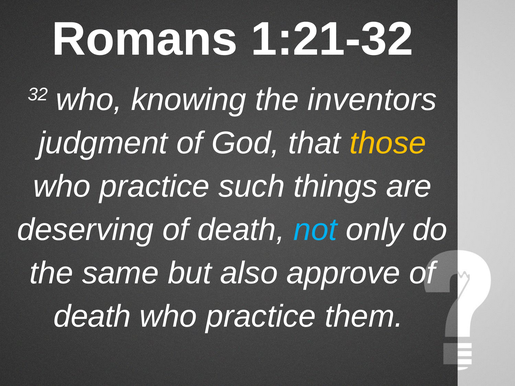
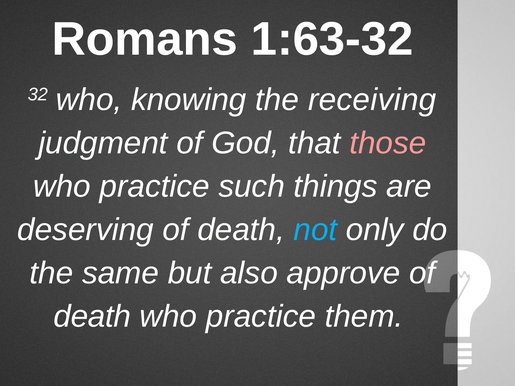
1:21-32: 1:21-32 -> 1:63-32
inventors: inventors -> receiving
those colour: yellow -> pink
